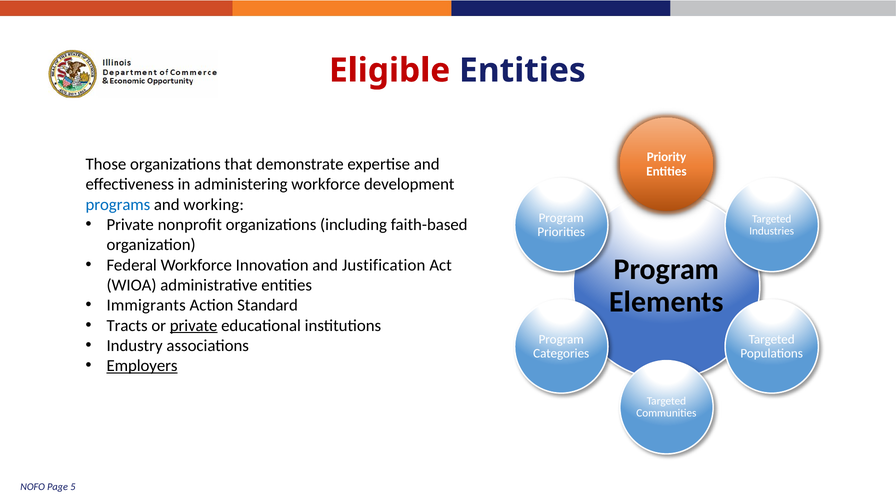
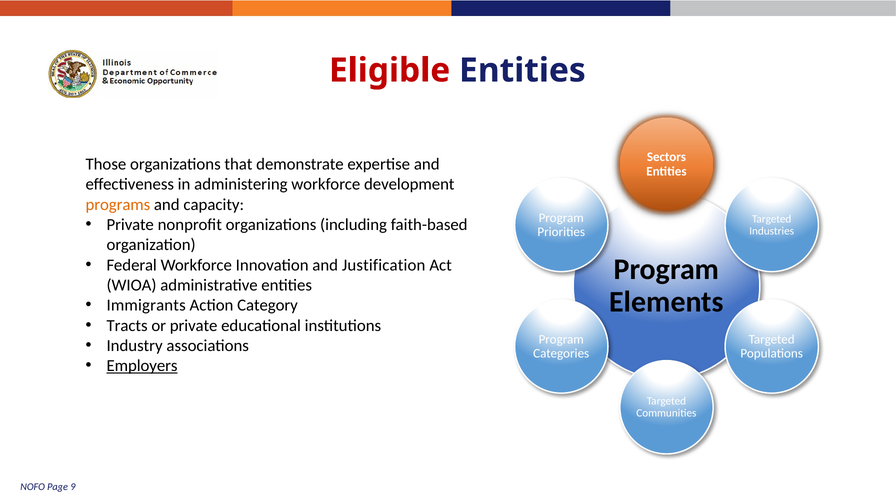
Priority: Priority -> Sectors
programs colour: blue -> orange
working: working -> capacity
Standard: Standard -> Category
private at (194, 325) underline: present -> none
Page 5: 5 -> 9
